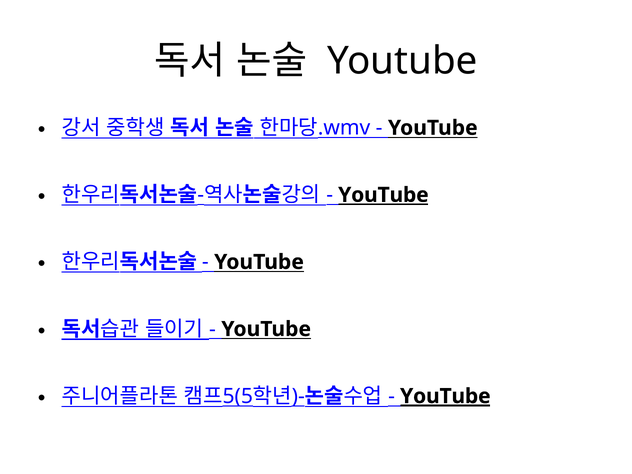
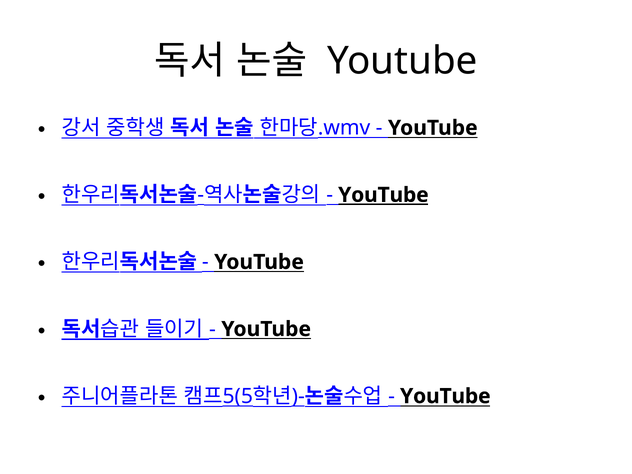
YouTube at (445, 396) underline: present -> none
